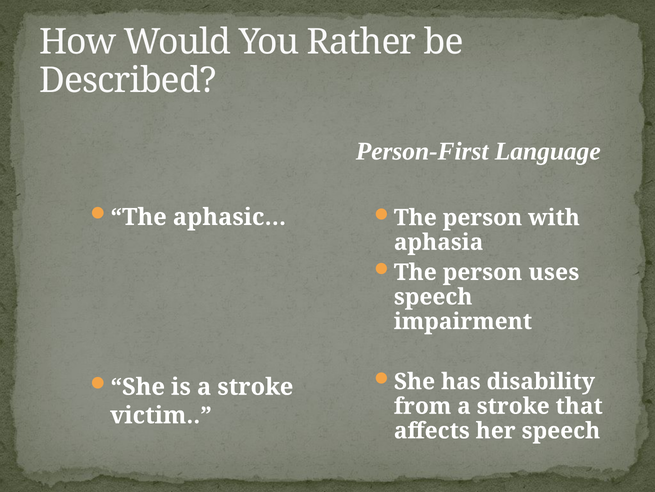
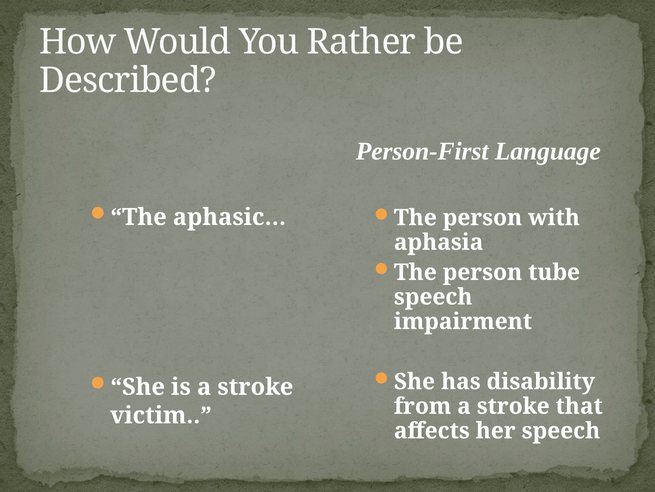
uses: uses -> tube
